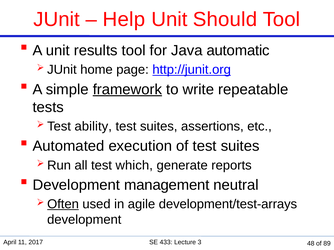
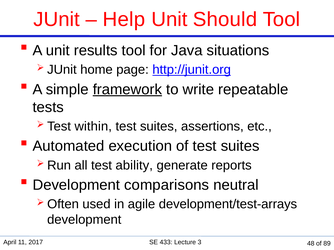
automatic: automatic -> situations
ability: ability -> within
which: which -> ability
management: management -> comparisons
Often underline: present -> none
